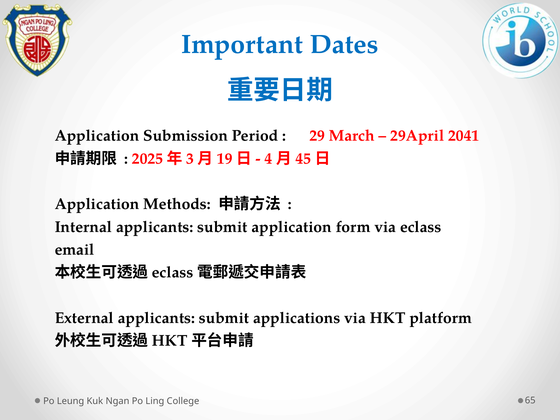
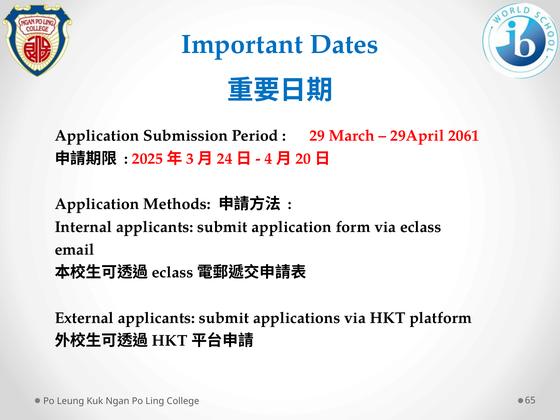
2041: 2041 -> 2061
19: 19 -> 24
45: 45 -> 20
